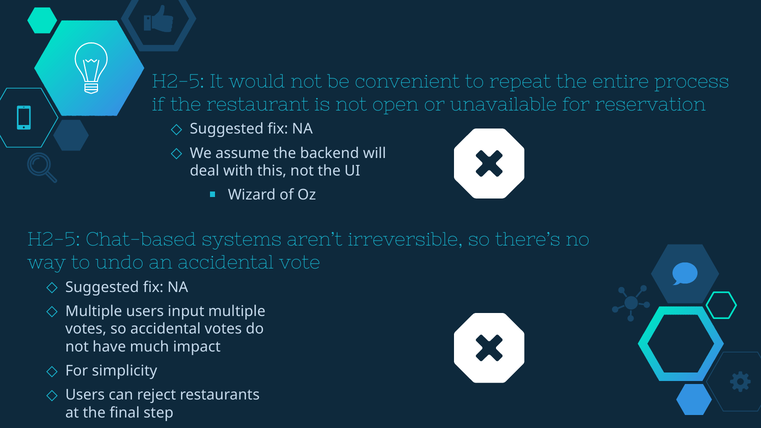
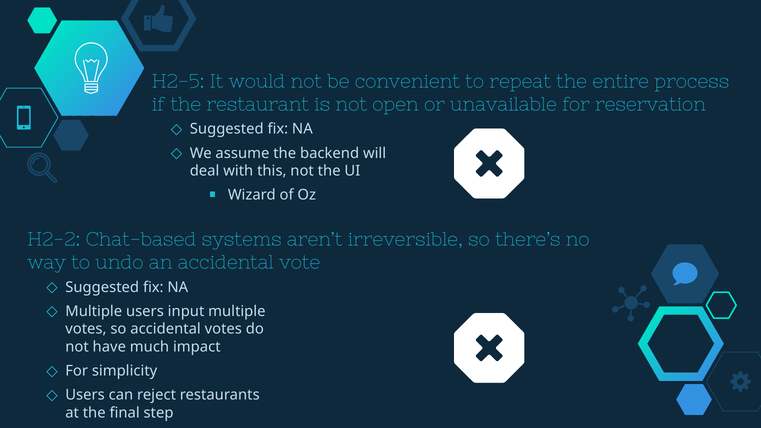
H2-5 at (54, 240): H2-5 -> H2-2
